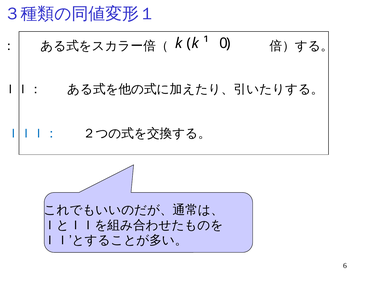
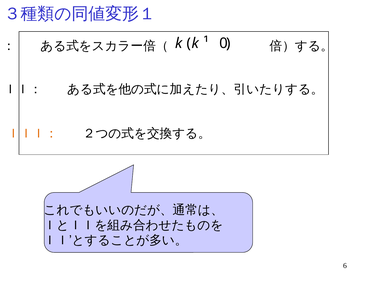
ＩＩＩ： colour: blue -> orange
